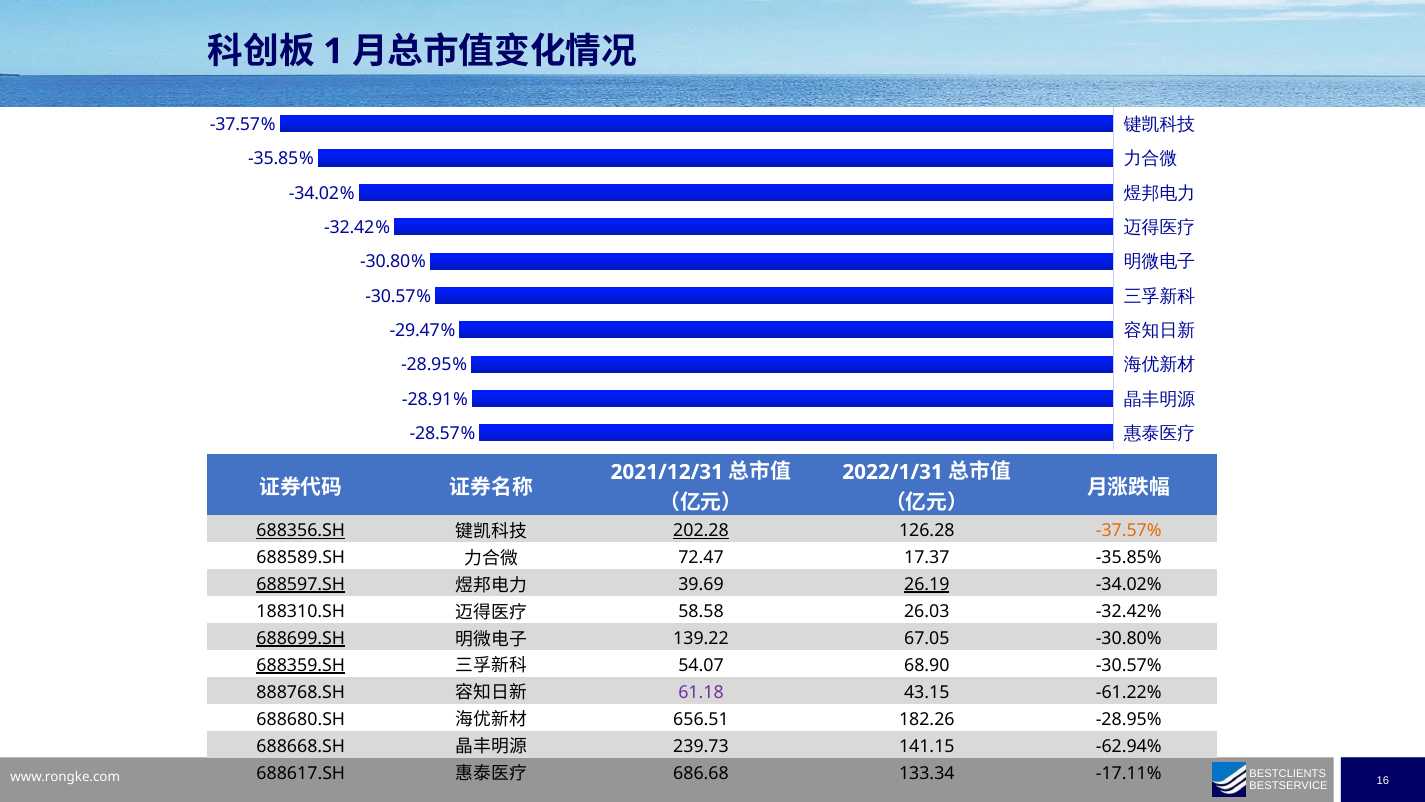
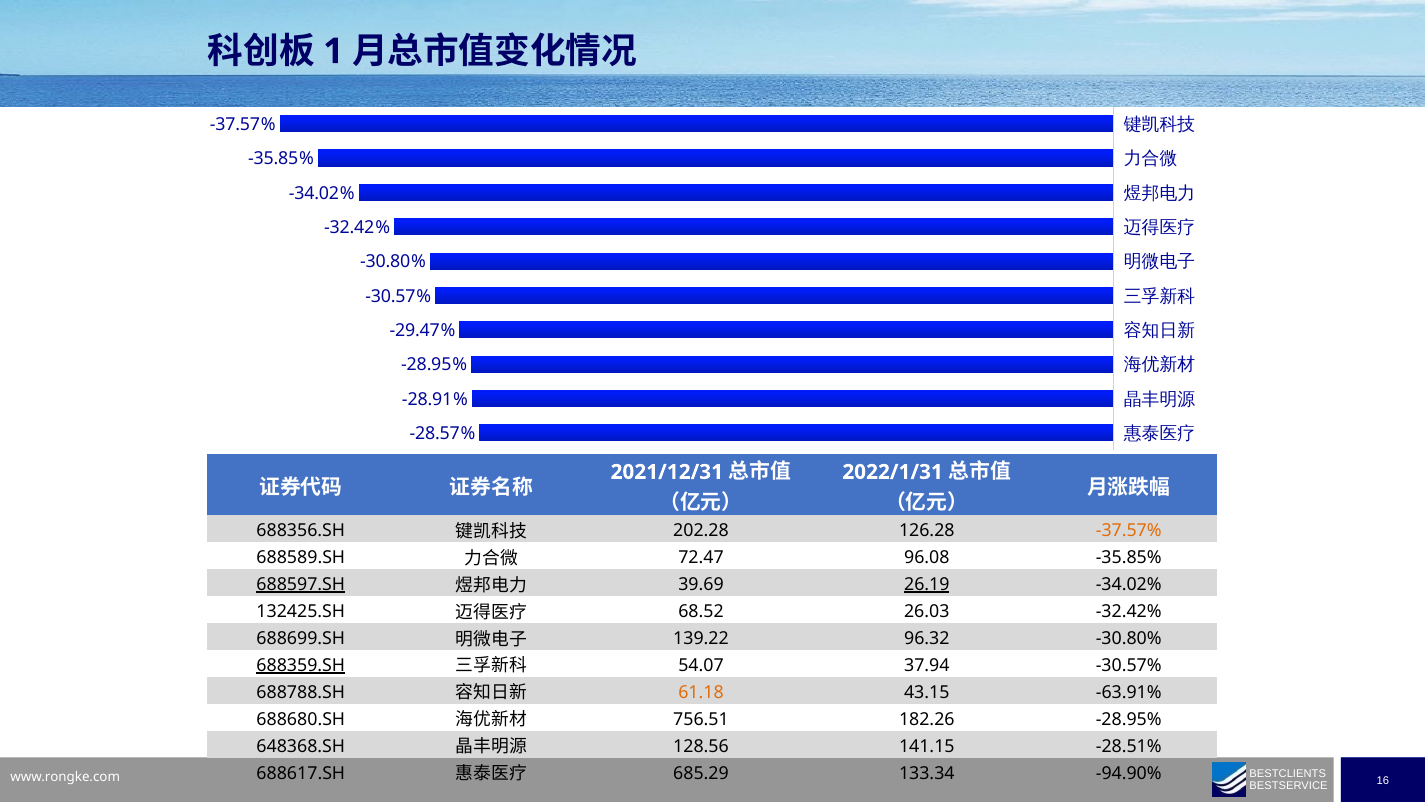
688356.SH underline: present -> none
202.28 underline: present -> none
17.37: 17.37 -> 96.08
188310.SH: 188310.SH -> 132425.SH
58.58: 58.58 -> 68.52
688699.SH underline: present -> none
67.05: 67.05 -> 96.32
68.90: 68.90 -> 37.94
888768.SH: 888768.SH -> 688788.SH
61.18 colour: purple -> orange
-61.22%: -61.22% -> -63.91%
656.51: 656.51 -> 756.51
688668.SH: 688668.SH -> 648368.SH
239.73: 239.73 -> 128.56
-62.94%: -62.94% -> -28.51%
686.68: 686.68 -> 685.29
-17.11%: -17.11% -> -94.90%
